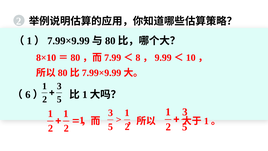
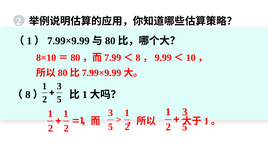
6: 6 -> 8
